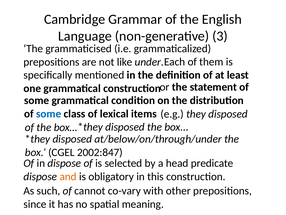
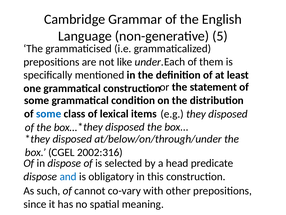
3: 3 -> 5
2002:847: 2002:847 -> 2002:316
and colour: orange -> blue
